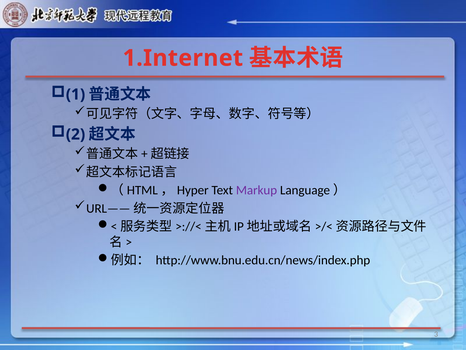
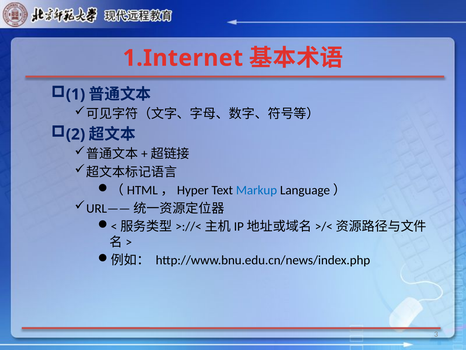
Markup colour: purple -> blue
